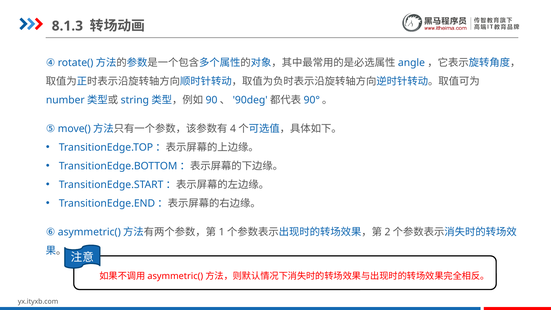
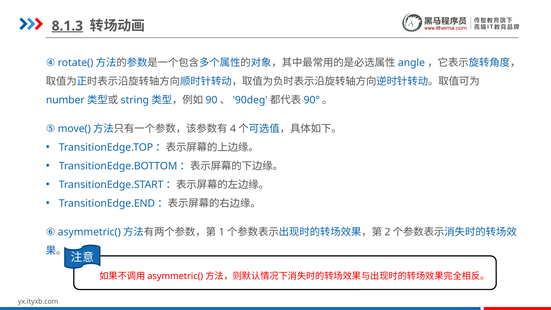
8.1.3 underline: none -> present
